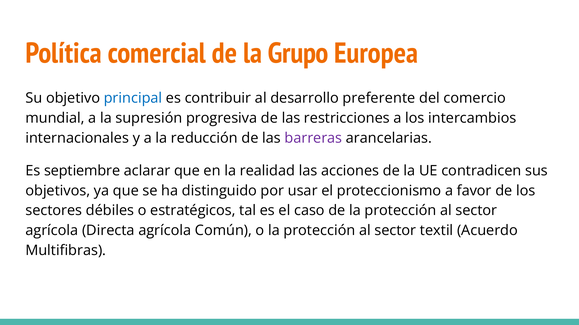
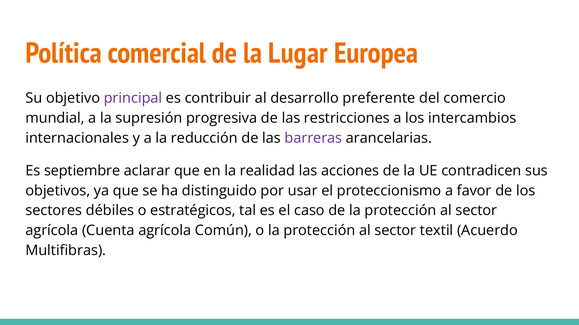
Grupo: Grupo -> Lugar
principal colour: blue -> purple
Directa: Directa -> Cuenta
